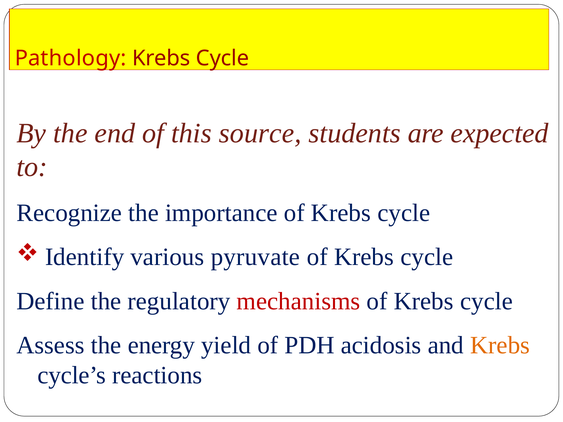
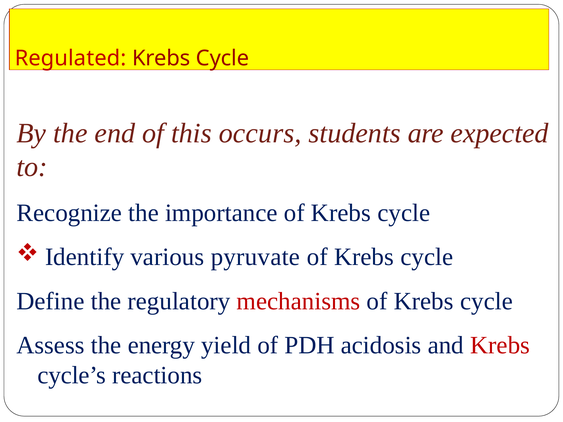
Pathology: Pathology -> Regulated
source: source -> occurs
Krebs at (500, 345) colour: orange -> red
